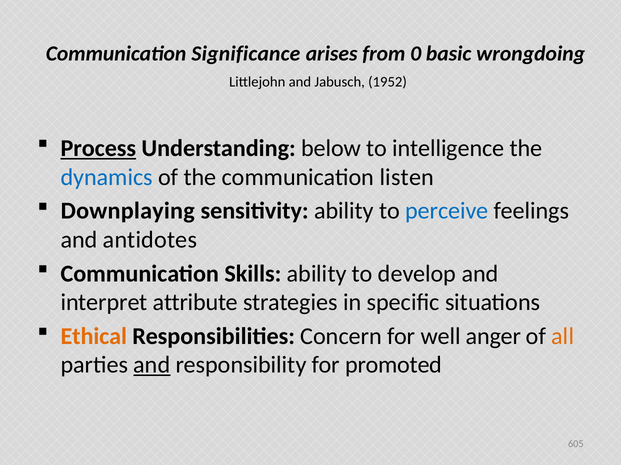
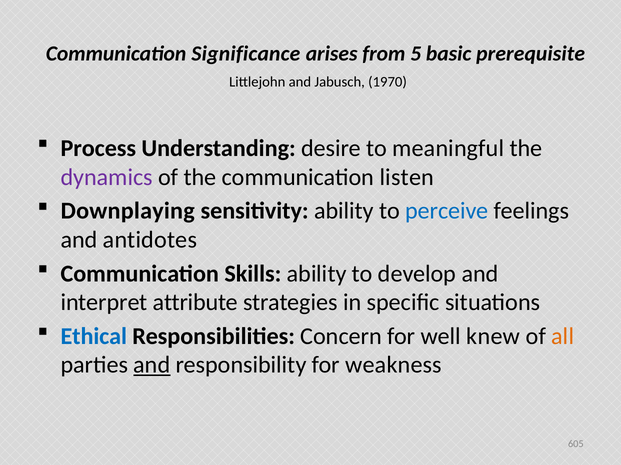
0: 0 -> 5
wrongdoing: wrongdoing -> prerequisite
1952: 1952 -> 1970
Process underline: present -> none
below: below -> desire
intelligence: intelligence -> meaningful
dynamics colour: blue -> purple
Ethical colour: orange -> blue
anger: anger -> knew
promoted: promoted -> weakness
